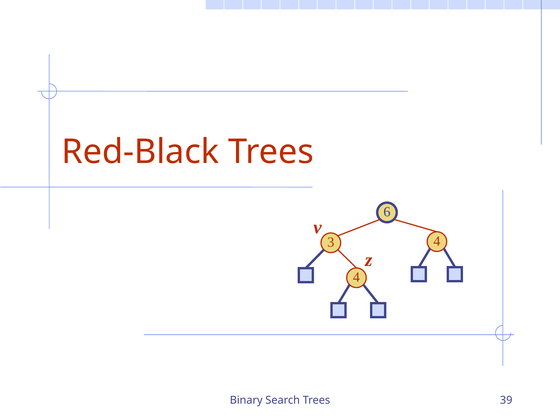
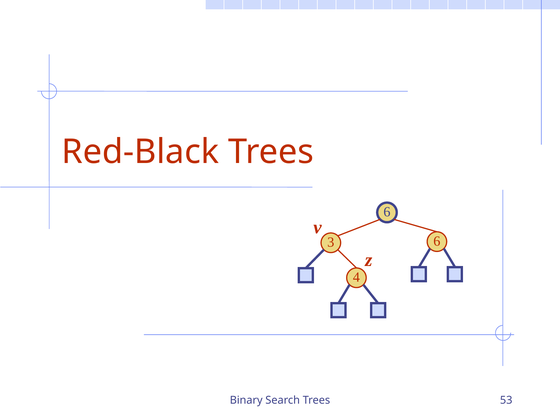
3 4: 4 -> 6
39: 39 -> 53
